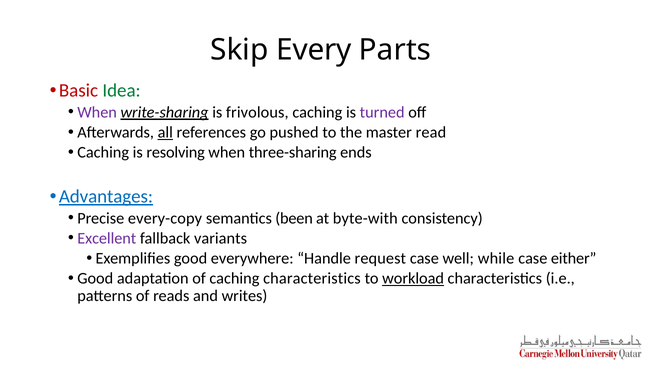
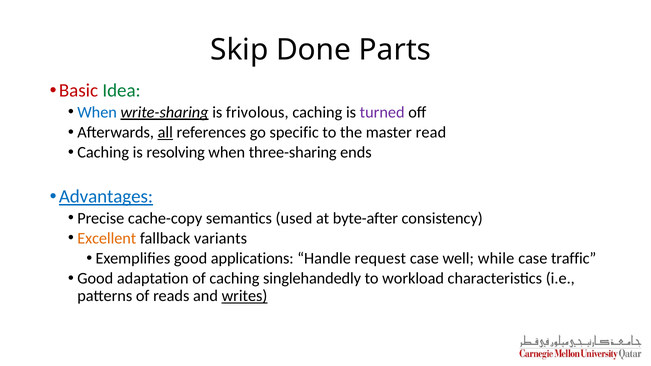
Every: Every -> Done
When at (97, 112) colour: purple -> blue
pushed: pushed -> specific
every-copy: every-copy -> cache-copy
been: been -> used
byte-with: byte-with -> byte-after
Excellent colour: purple -> orange
everywhere: everywhere -> applications
either: either -> traffic
caching characteristics: characteristics -> singlehandedly
workload underline: present -> none
writes underline: none -> present
